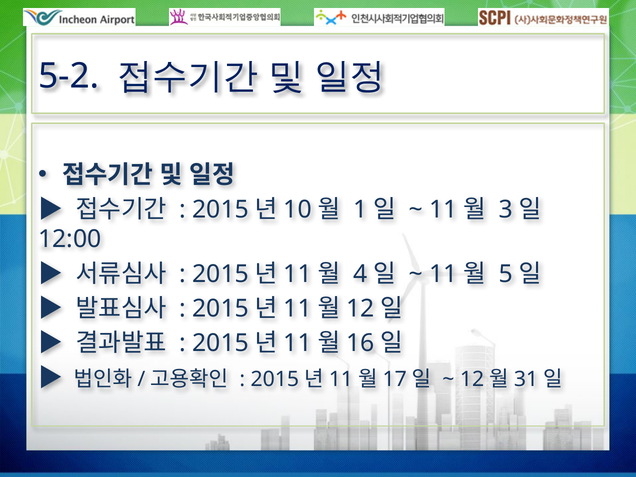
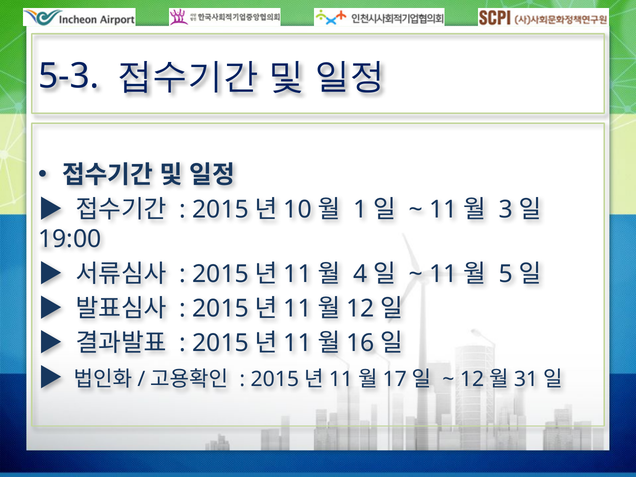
5-2: 5-2 -> 5-3
12:00: 12:00 -> 19:00
